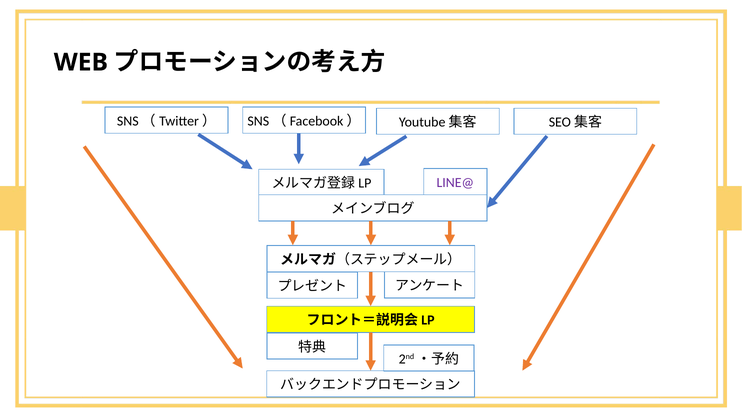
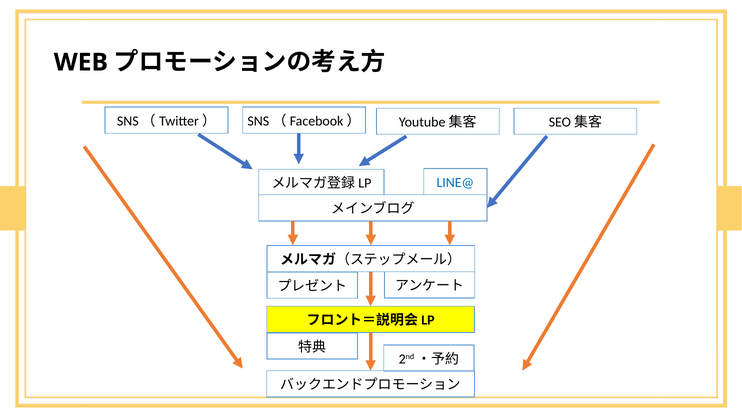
LINE@ colour: purple -> blue
